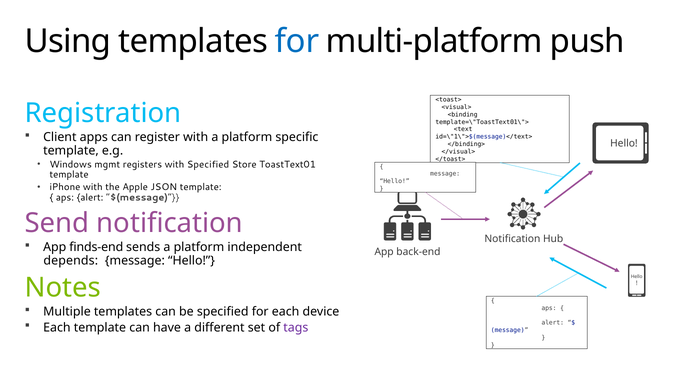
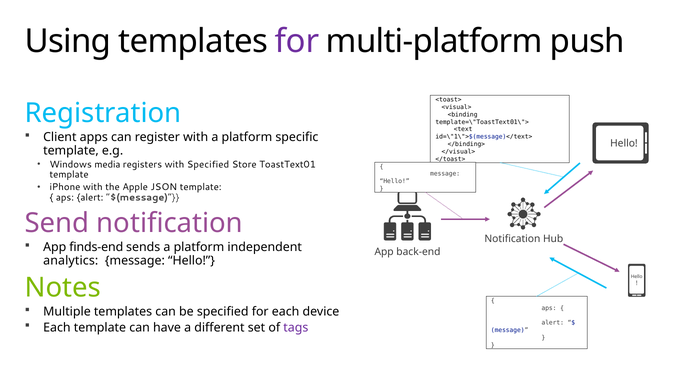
for at (297, 42) colour: blue -> purple
mgmt: mgmt -> media
depends: depends -> analytics
